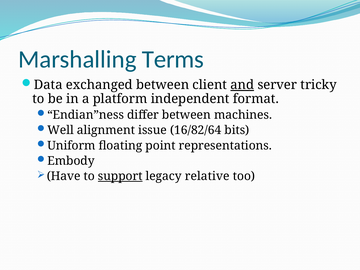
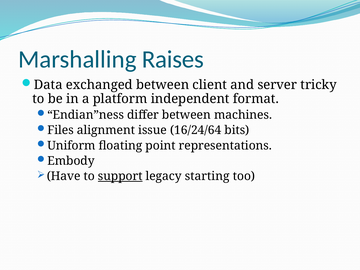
Terms: Terms -> Raises
and underline: present -> none
Well: Well -> Files
16/82/64: 16/82/64 -> 16/24/64
relative: relative -> starting
